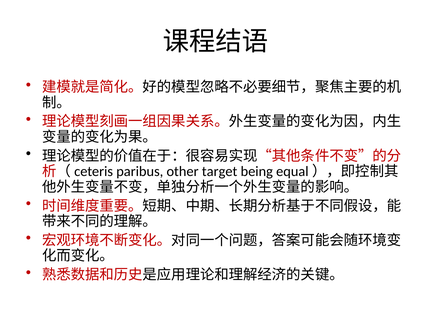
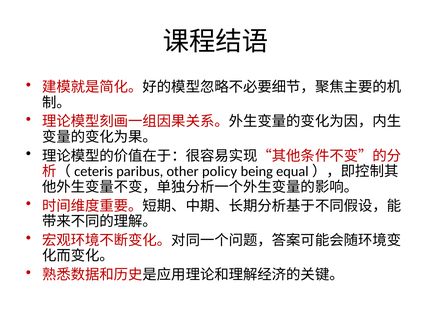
target: target -> policy
